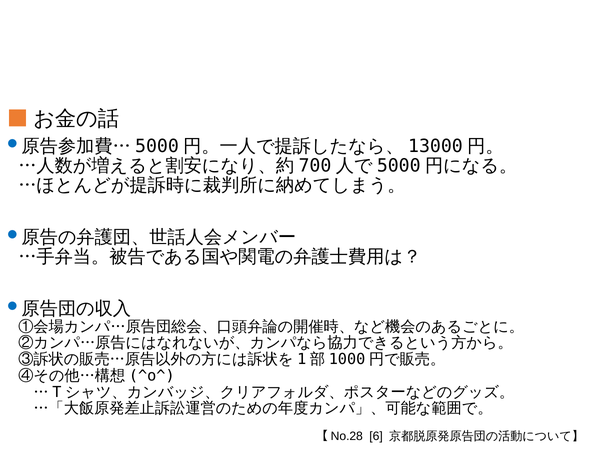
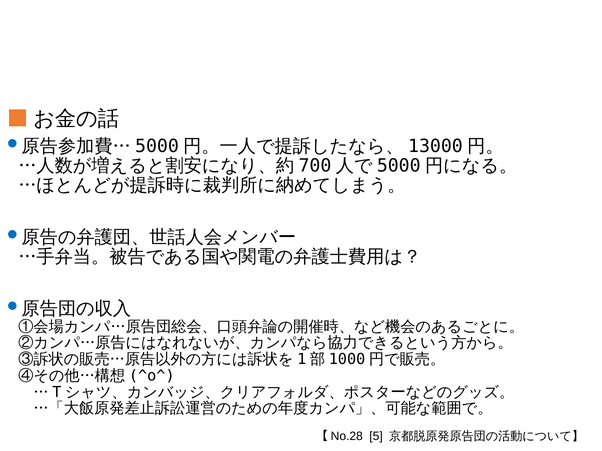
6: 6 -> 5
